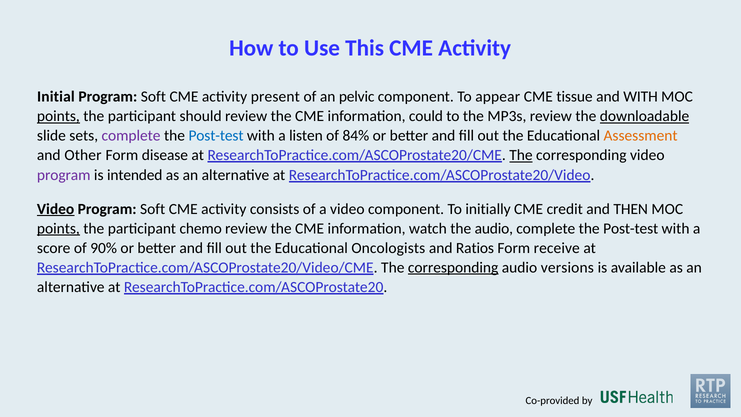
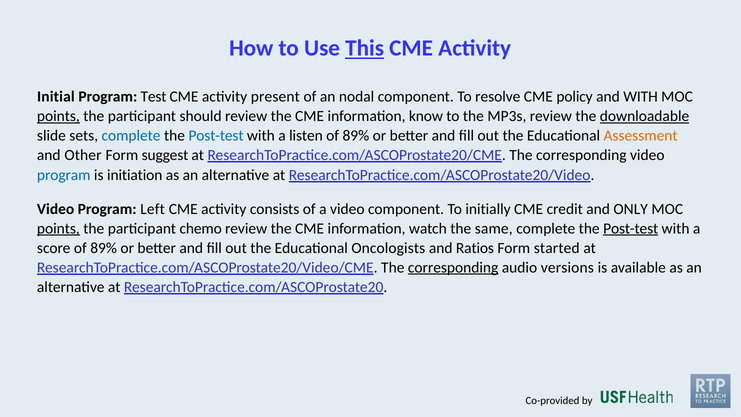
This underline: none -> present
Soft at (153, 97): Soft -> Test
pelvic: pelvic -> nodal
appear: appear -> resolve
tissue: tissue -> policy
could: could -> know
complete at (131, 136) colour: purple -> blue
84% at (356, 136): 84% -> 89%
disease: disease -> suggest
The at (521, 155) underline: present -> none
program at (64, 175) colour: purple -> blue
intended: intended -> initiation
Video at (56, 209) underline: present -> none
Soft at (153, 209): Soft -> Left
THEN: THEN -> ONLY
the audio: audio -> same
Post-test at (631, 228) underline: none -> present
score of 90%: 90% -> 89%
receive: receive -> started
